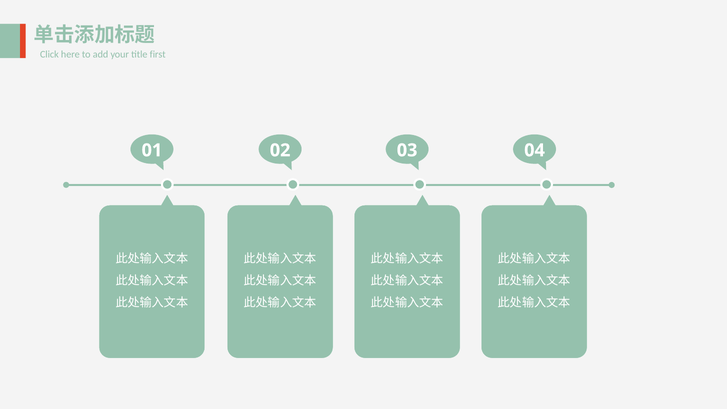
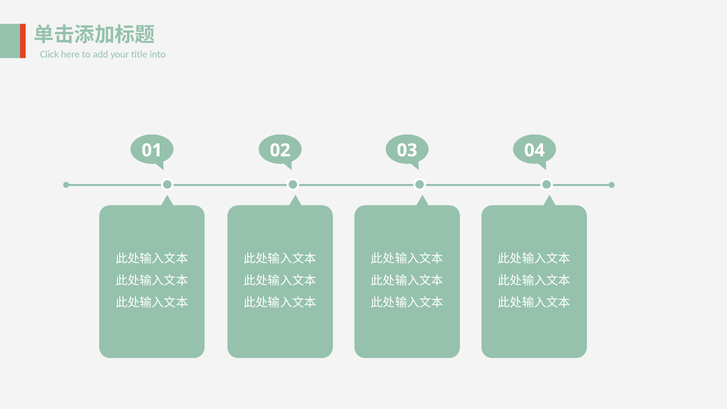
first: first -> into
